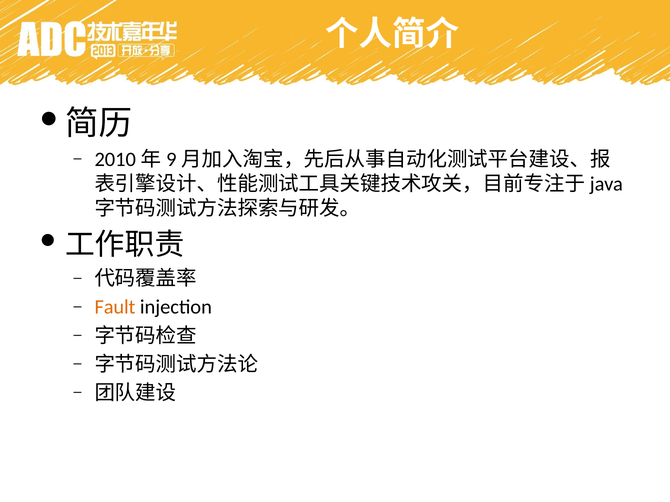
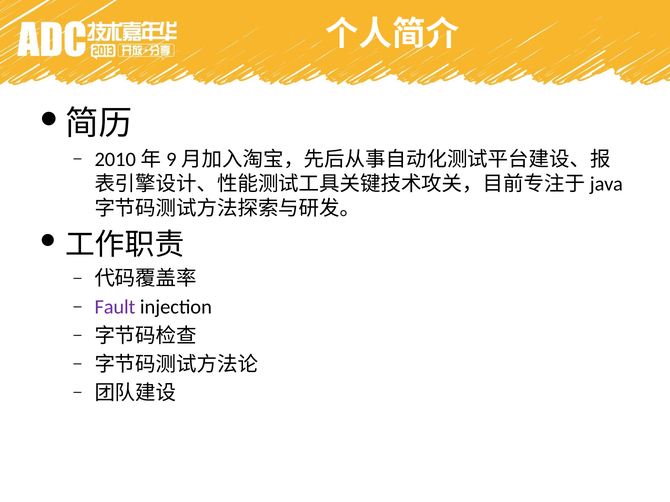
Fault colour: orange -> purple
